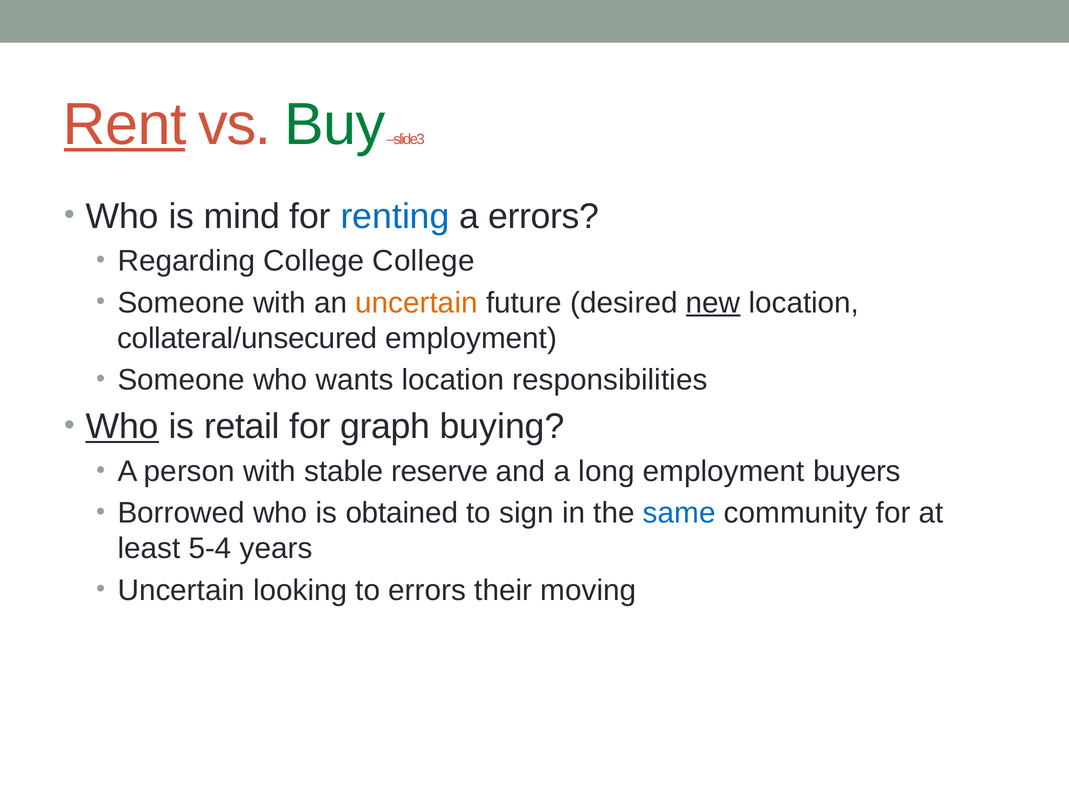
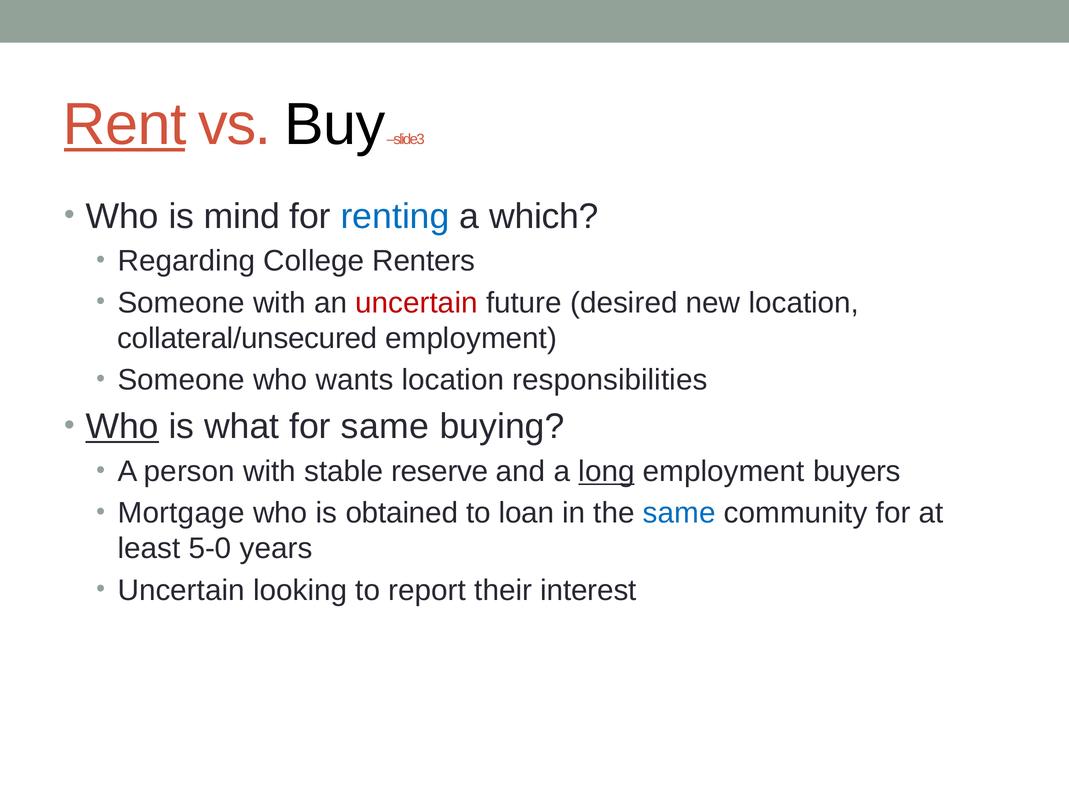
Buy colour: green -> black
a errors: errors -> which
College College: College -> Renters
uncertain at (417, 303) colour: orange -> red
new underline: present -> none
retail: retail -> what
for graph: graph -> same
long underline: none -> present
Borrowed: Borrowed -> Mortgage
sign: sign -> loan
5-4: 5-4 -> 5-0
to errors: errors -> report
moving: moving -> interest
